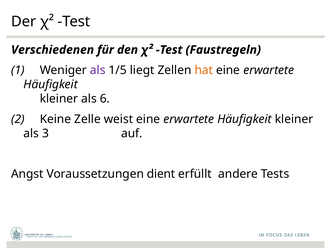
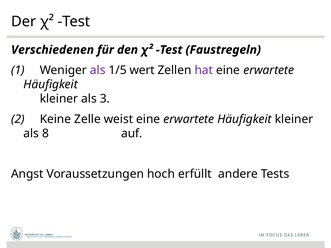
liegt: liegt -> wert
hat colour: orange -> purple
6: 6 -> 3
3: 3 -> 8
dient: dient -> hoch
